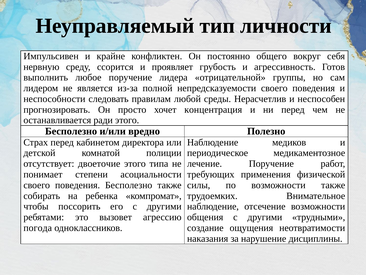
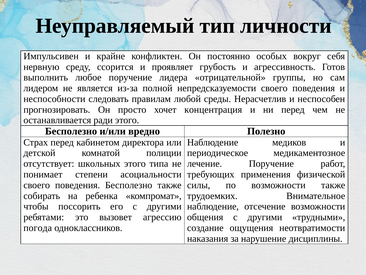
общего: общего -> особых
двоеточие: двоеточие -> школьных
